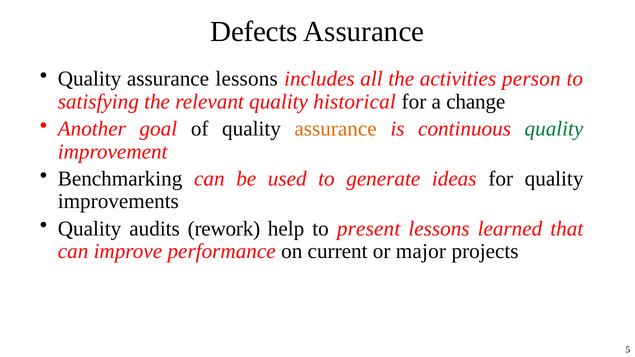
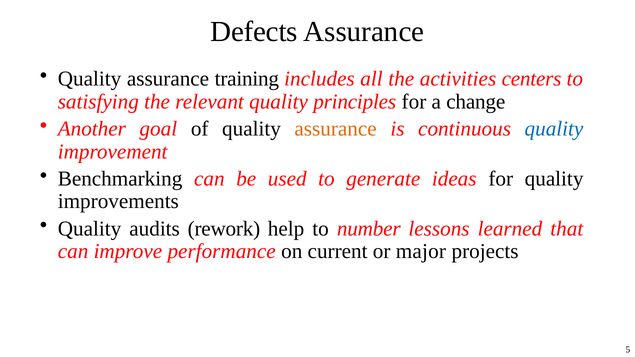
assurance lessons: lessons -> training
person: person -> centers
historical: historical -> principles
quality at (554, 129) colour: green -> blue
present: present -> number
